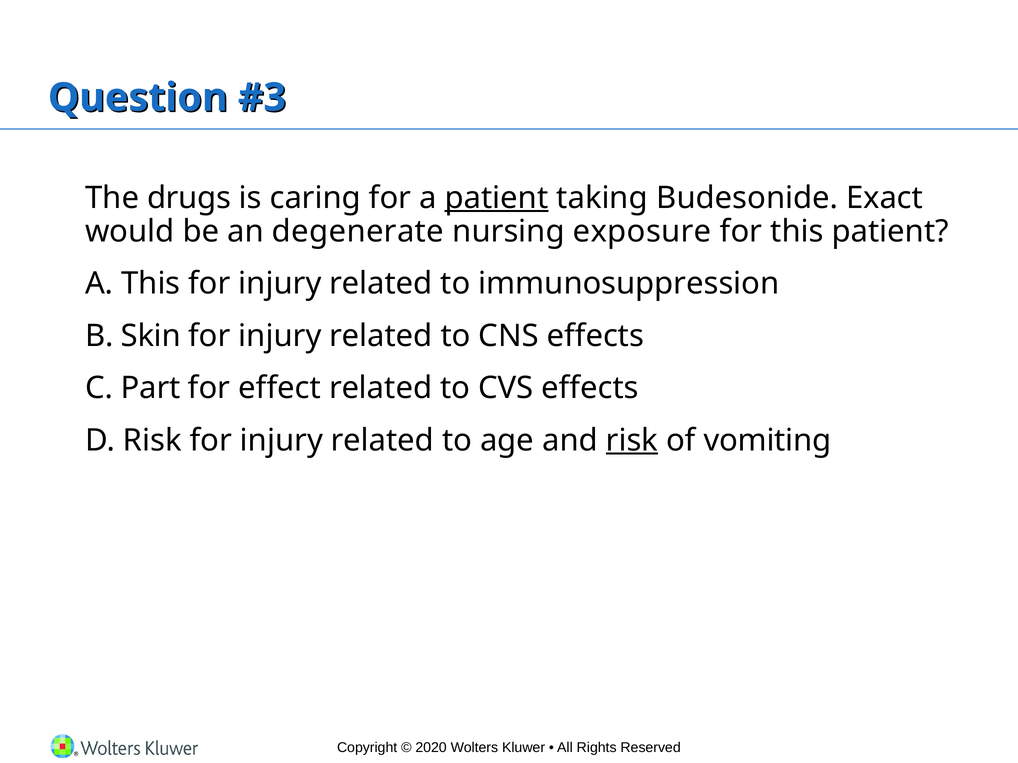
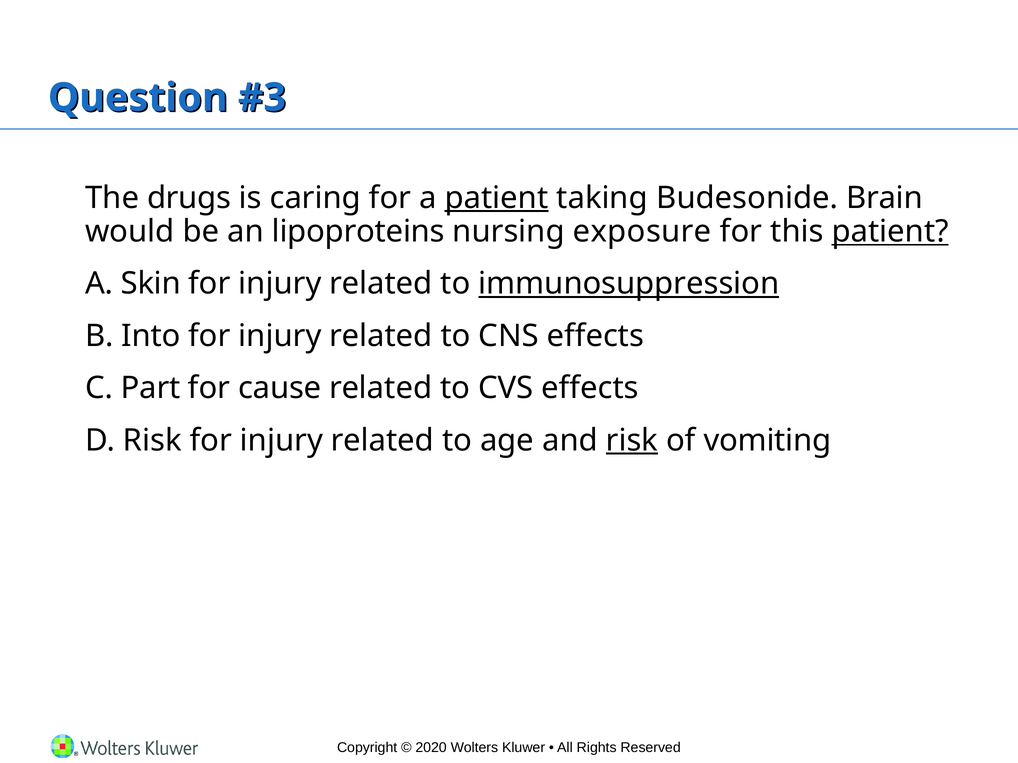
Exact: Exact -> Brain
degenerate: degenerate -> lipoproteins
patient at (890, 231) underline: none -> present
A This: This -> Skin
immunosuppression underline: none -> present
Skin: Skin -> Into
effect: effect -> cause
